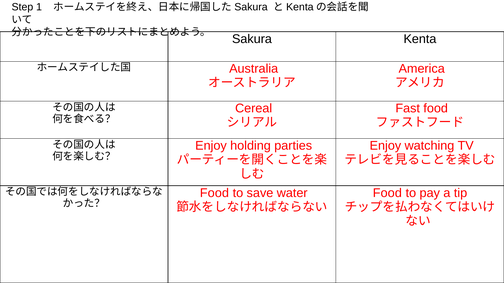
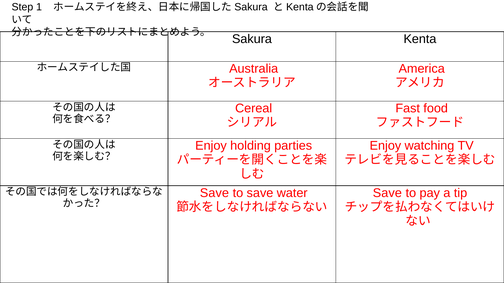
Food at (214, 193): Food -> Save
Food at (387, 193): Food -> Save
